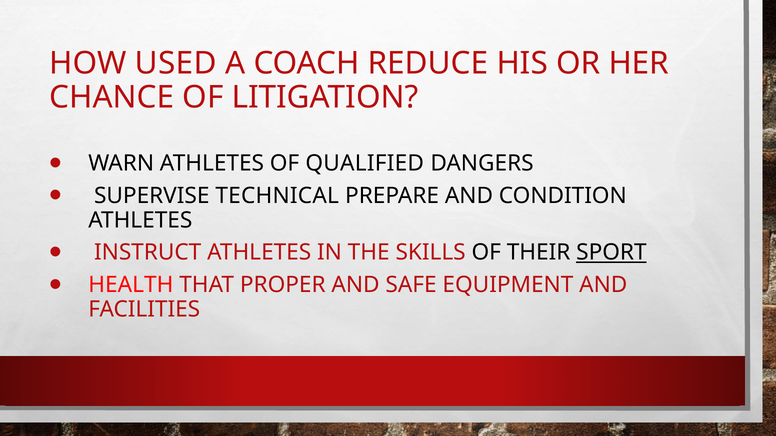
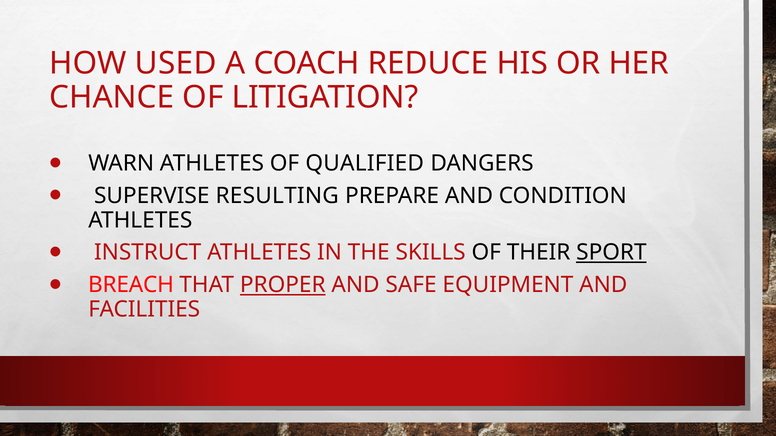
TECHNICAL: TECHNICAL -> RESULTING
HEALTH: HEALTH -> BREACH
PROPER underline: none -> present
